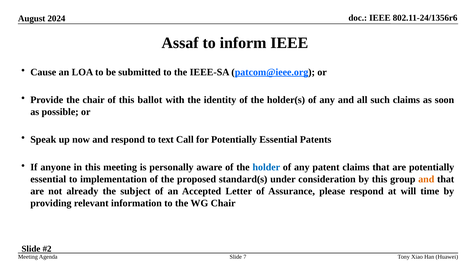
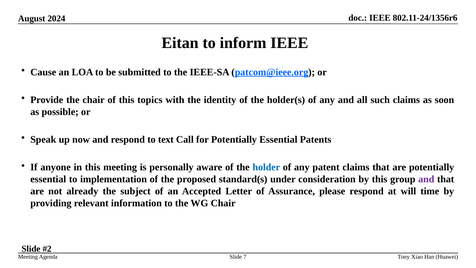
Assaf: Assaf -> Eitan
ballot: ballot -> topics
and at (426, 179) colour: orange -> purple
